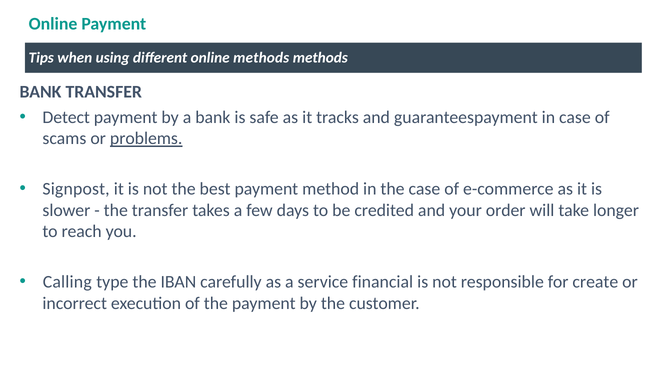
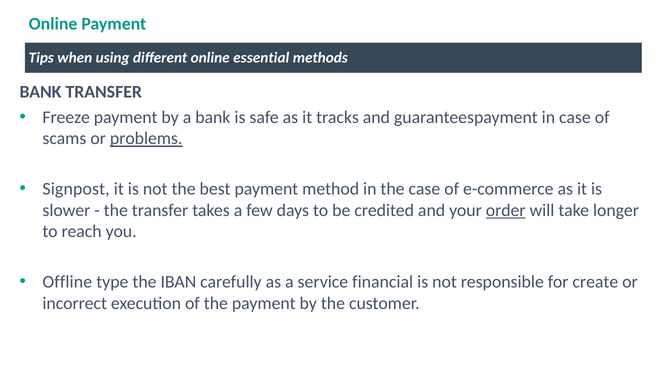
online methods: methods -> essential
Detect: Detect -> Freeze
order underline: none -> present
Calling: Calling -> Offline
